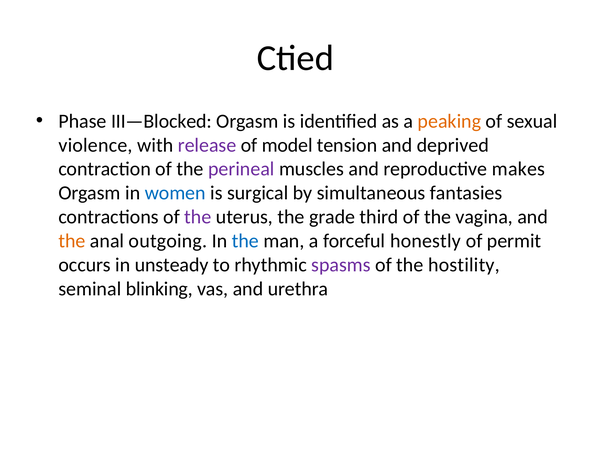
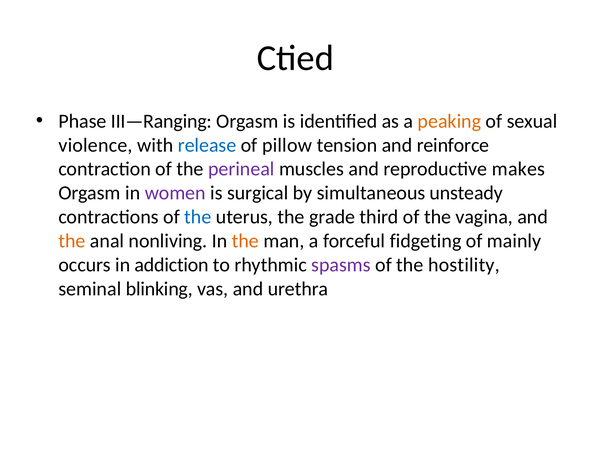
III—Blocked: III—Blocked -> III—Ranging
release colour: purple -> blue
model: model -> pillow
deprived: deprived -> reinforce
women colour: blue -> purple
fantasies: fantasies -> unsteady
the at (198, 217) colour: purple -> blue
outgoing: outgoing -> nonliving
the at (245, 241) colour: blue -> orange
honestly: honestly -> fidgeting
permit: permit -> mainly
unsteady: unsteady -> addiction
